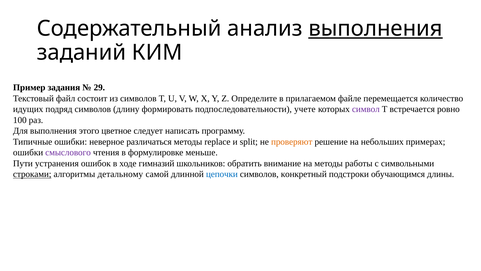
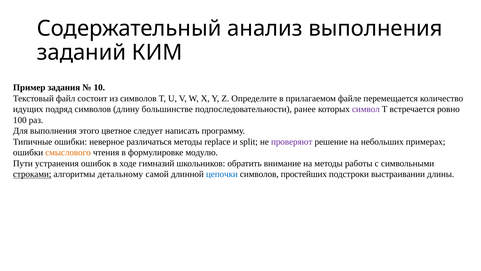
выполнения at (376, 29) underline: present -> none
29: 29 -> 10
формировать: формировать -> большинстве
учете: учете -> ранее
проверяют colour: orange -> purple
смыслового colour: purple -> orange
меньше: меньше -> модулю
конкретный: конкретный -> простейших
обучающимся: обучающимся -> выстраивании
